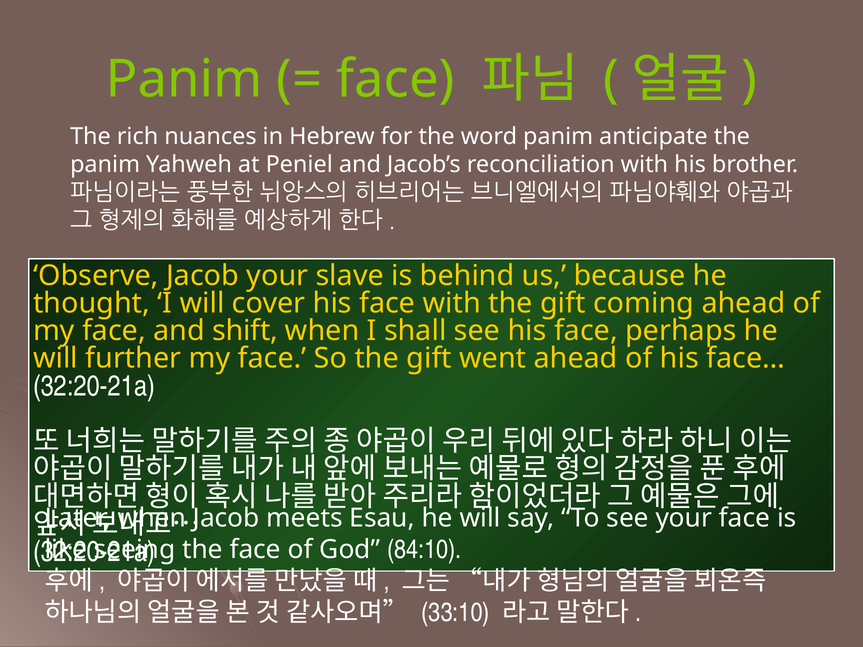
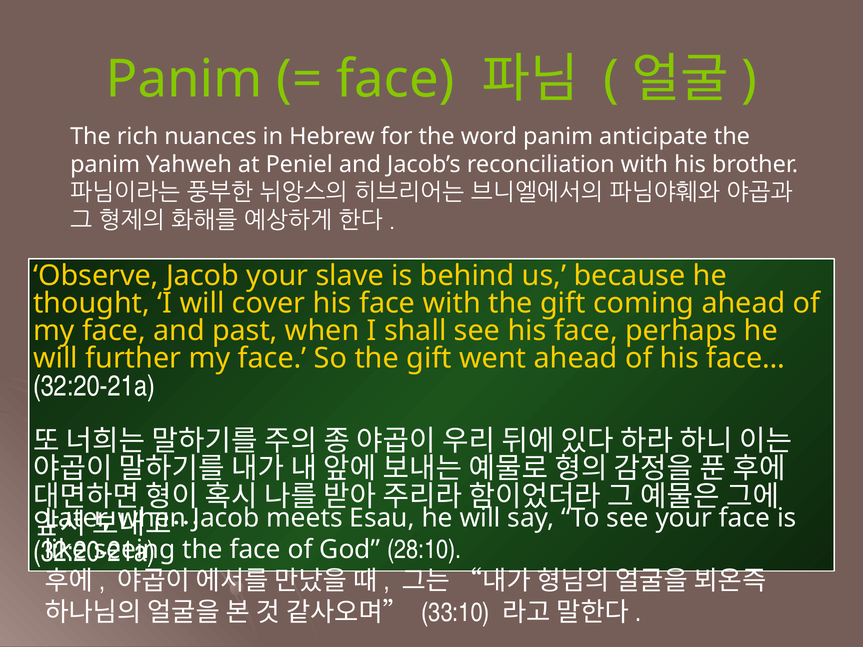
shift: shift -> past
84:10: 84:10 -> 28:10
